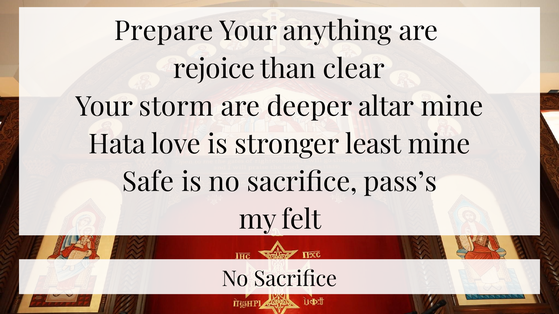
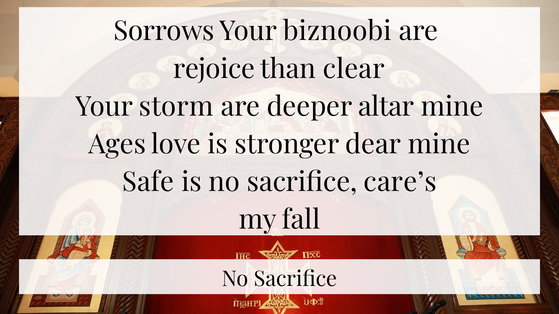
Prepare: Prepare -> Sorrows
anything: anything -> biznoobi
Hata: Hata -> Ages
least: least -> dear
pass’s: pass’s -> care’s
felt: felt -> fall
